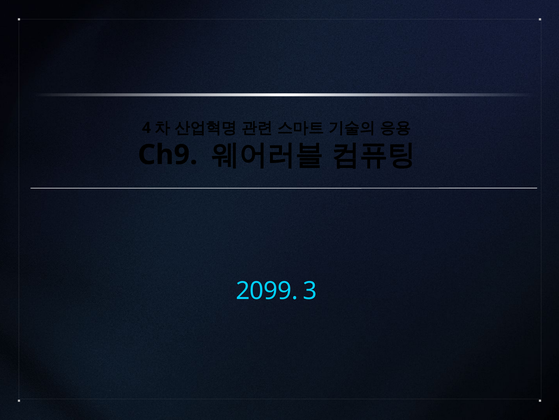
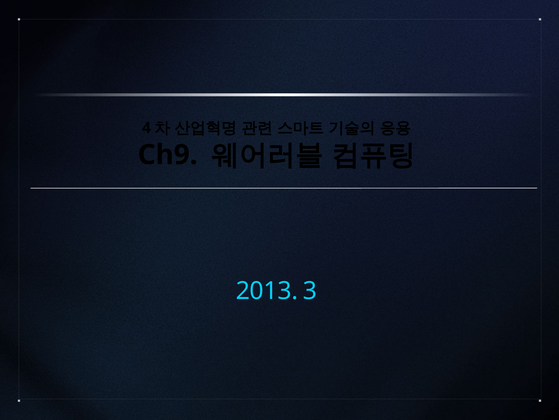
2099: 2099 -> 2013
